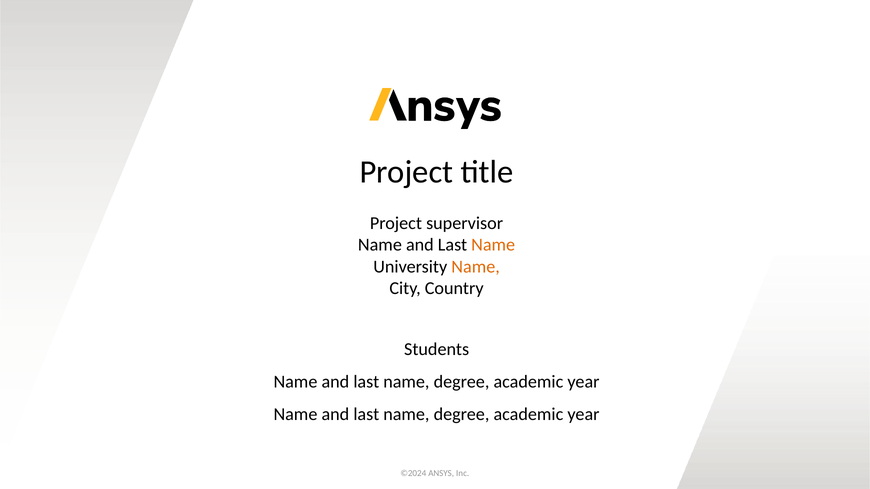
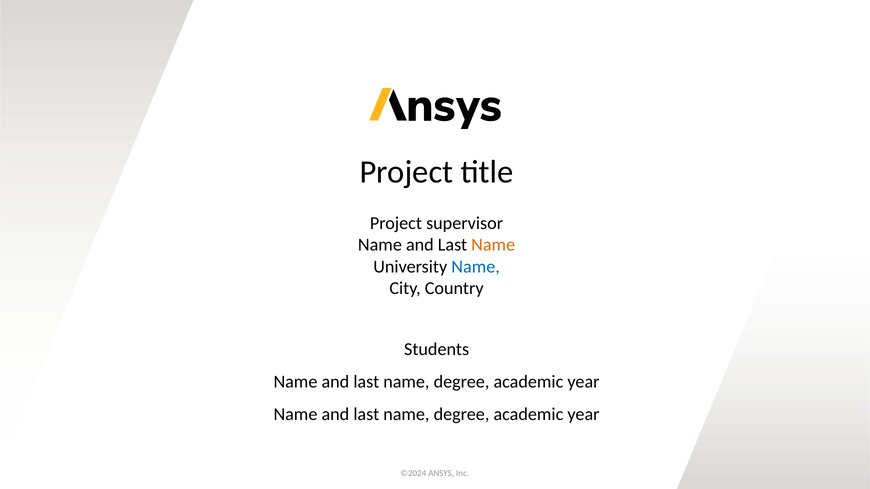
Name at (476, 267) colour: orange -> blue
